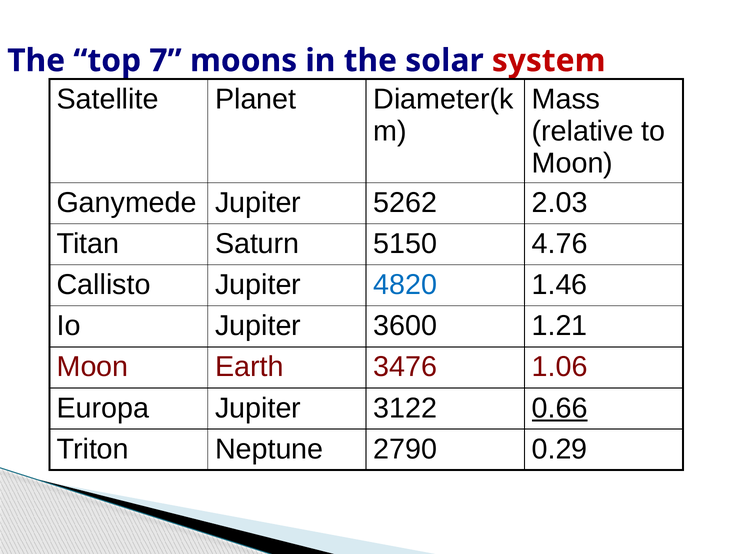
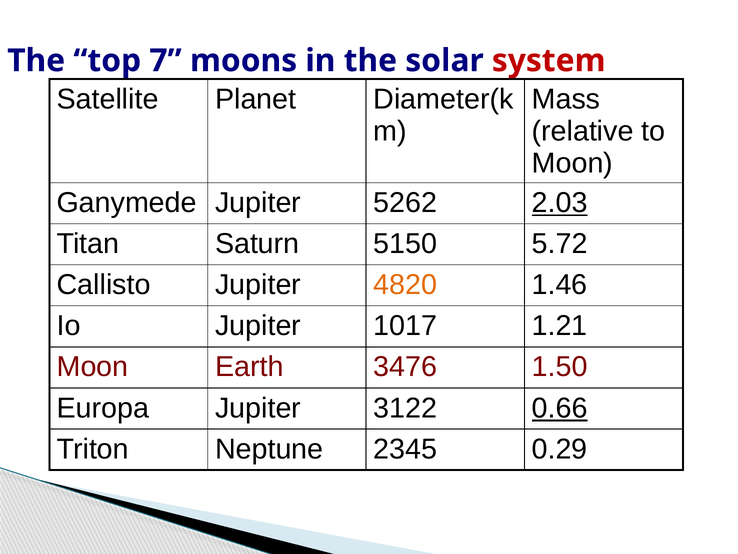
2.03 underline: none -> present
4.76: 4.76 -> 5.72
4820 colour: blue -> orange
3600: 3600 -> 1017
1.06: 1.06 -> 1.50
2790: 2790 -> 2345
